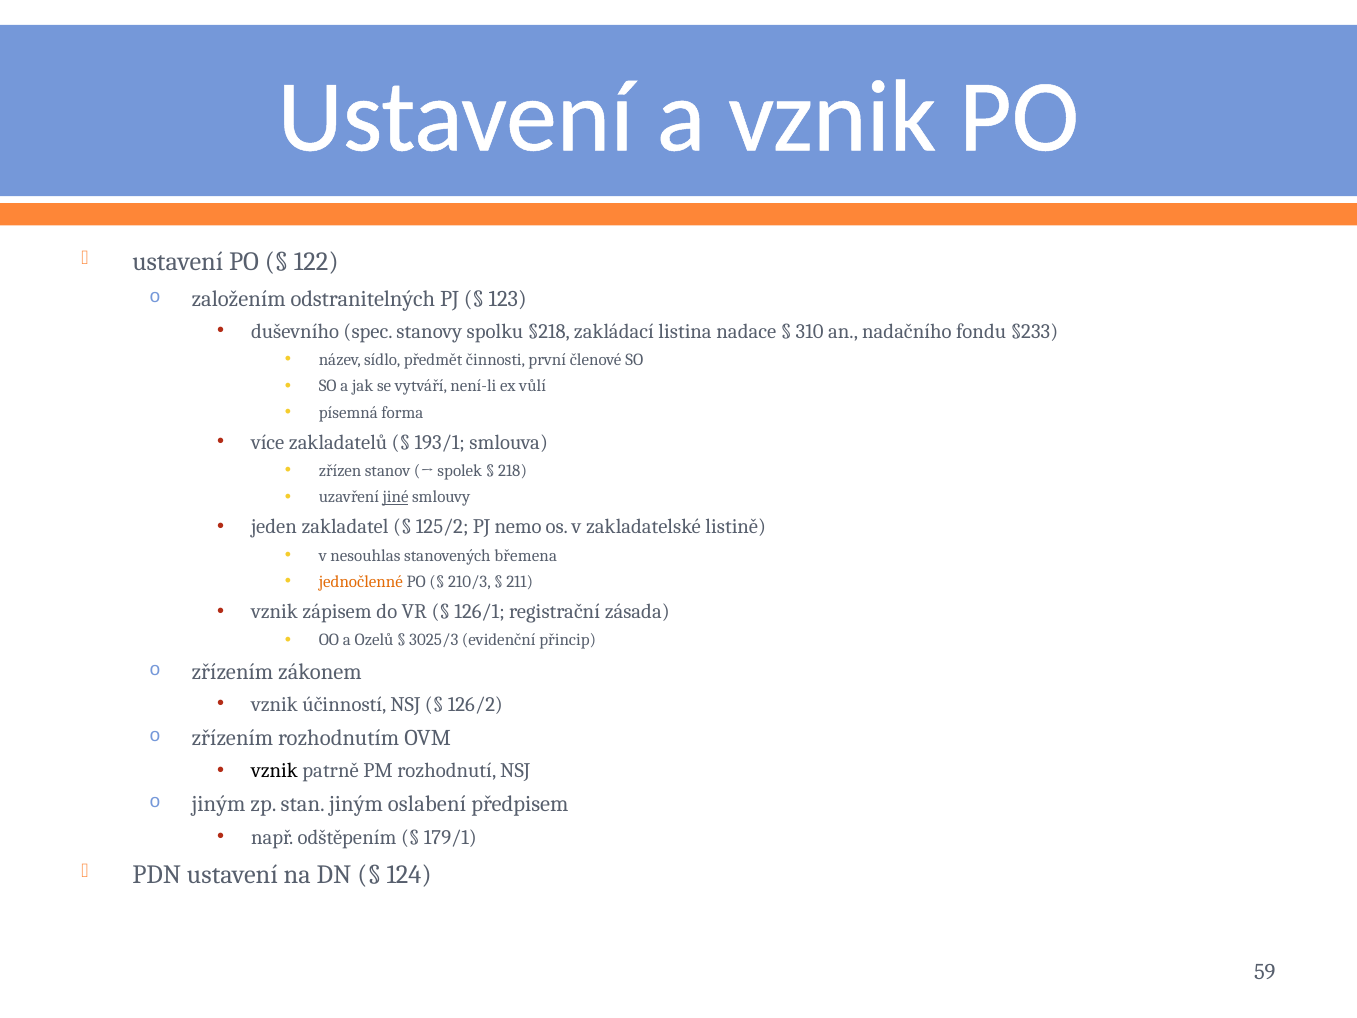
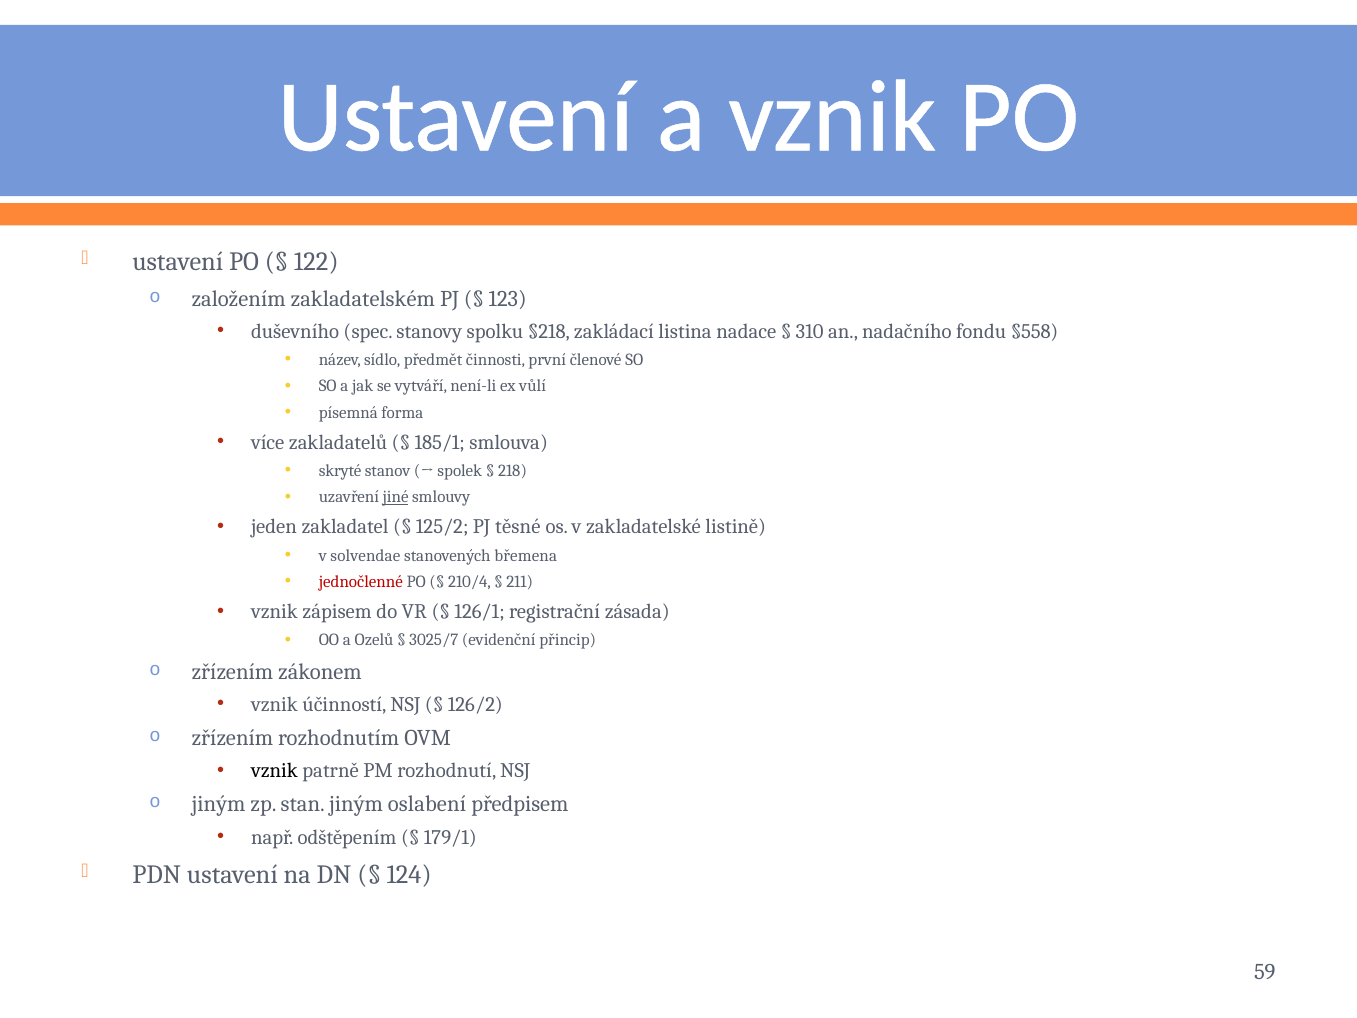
odstranitelných: odstranitelných -> zakladatelském
§233: §233 -> §558
193/1: 193/1 -> 185/1
zřízen: zřízen -> skryté
nemo: nemo -> těsné
nesouhlas: nesouhlas -> solvendae
jednočlenné colour: orange -> red
210/3: 210/3 -> 210/4
3025/3: 3025/3 -> 3025/7
